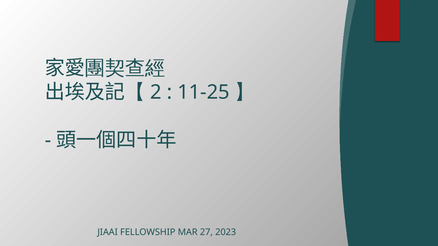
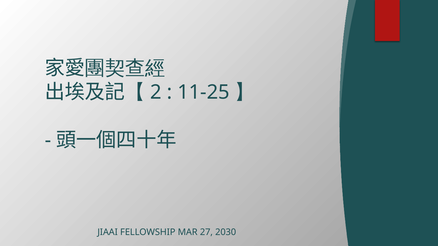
2023: 2023 -> 2030
